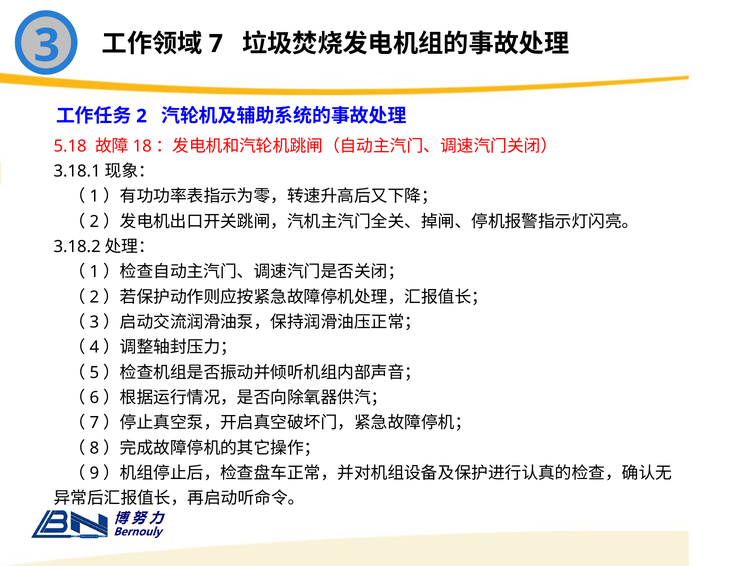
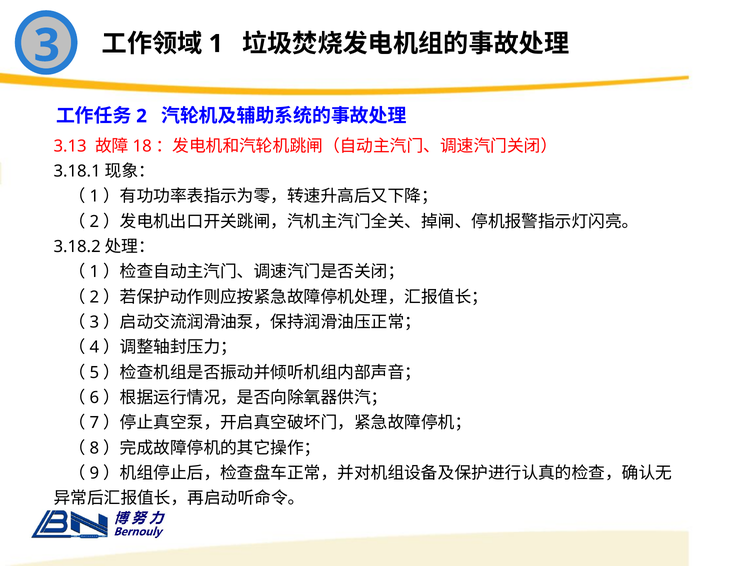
7: 7 -> 1
5.18: 5.18 -> 3.13
